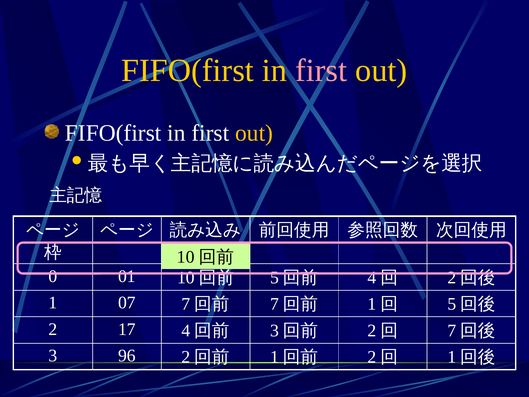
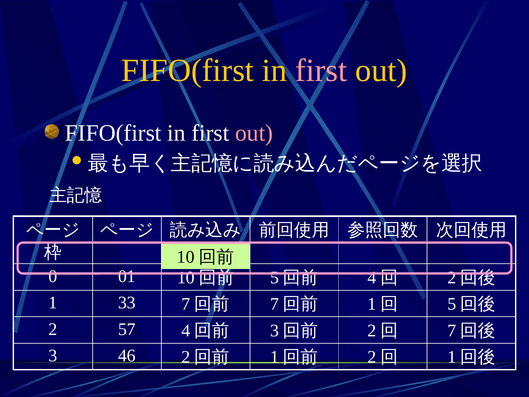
out at (254, 133) colour: yellow -> pink
07: 07 -> 33
17: 17 -> 57
96: 96 -> 46
